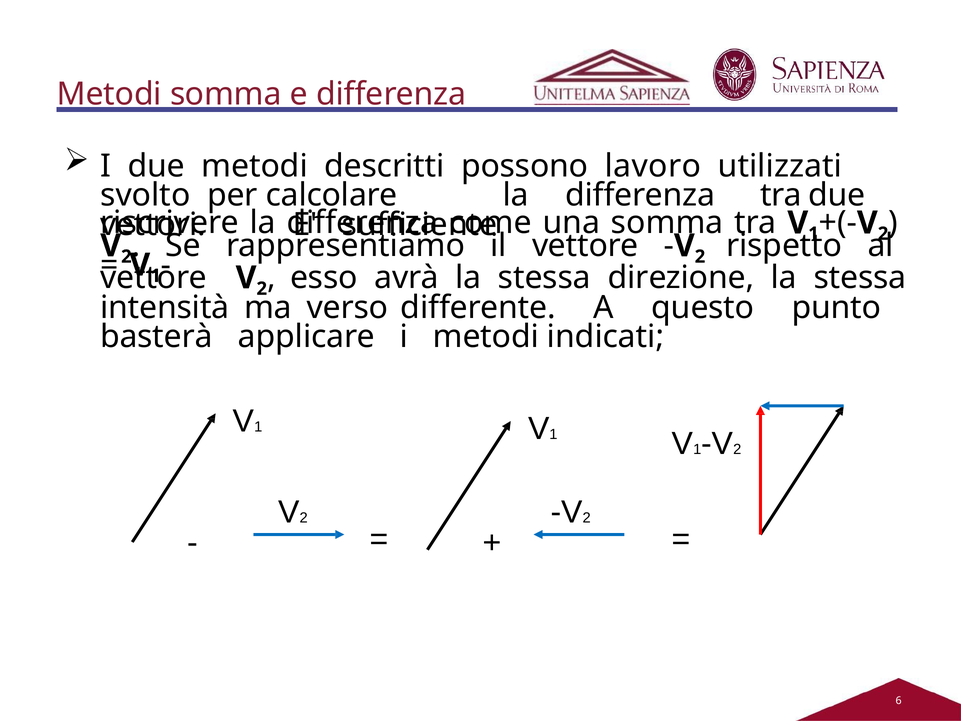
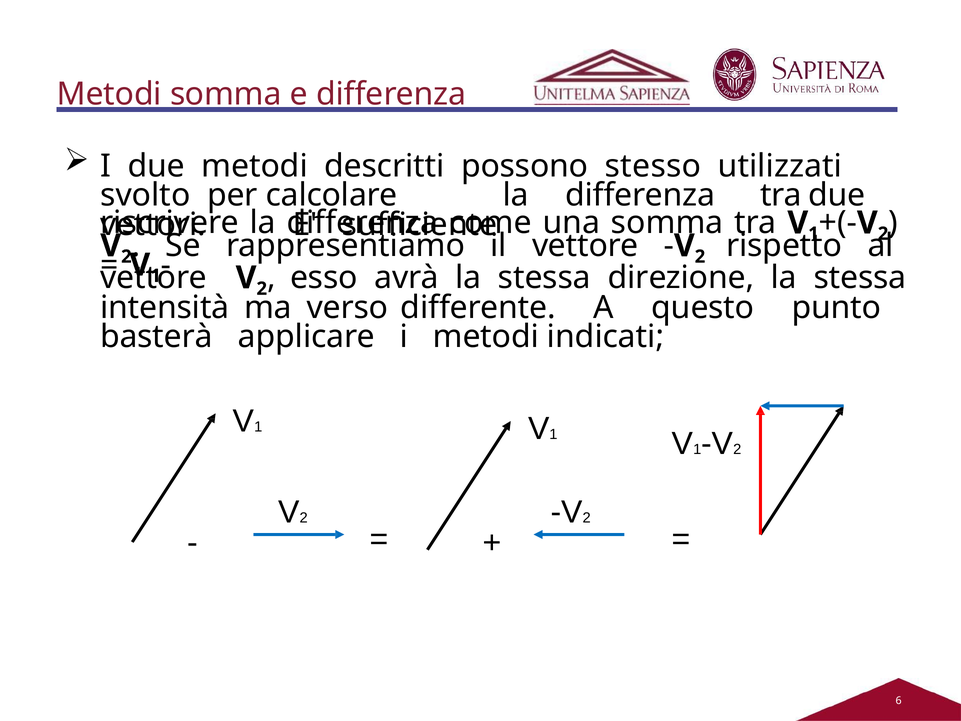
lavoro: lavoro -> stesso
